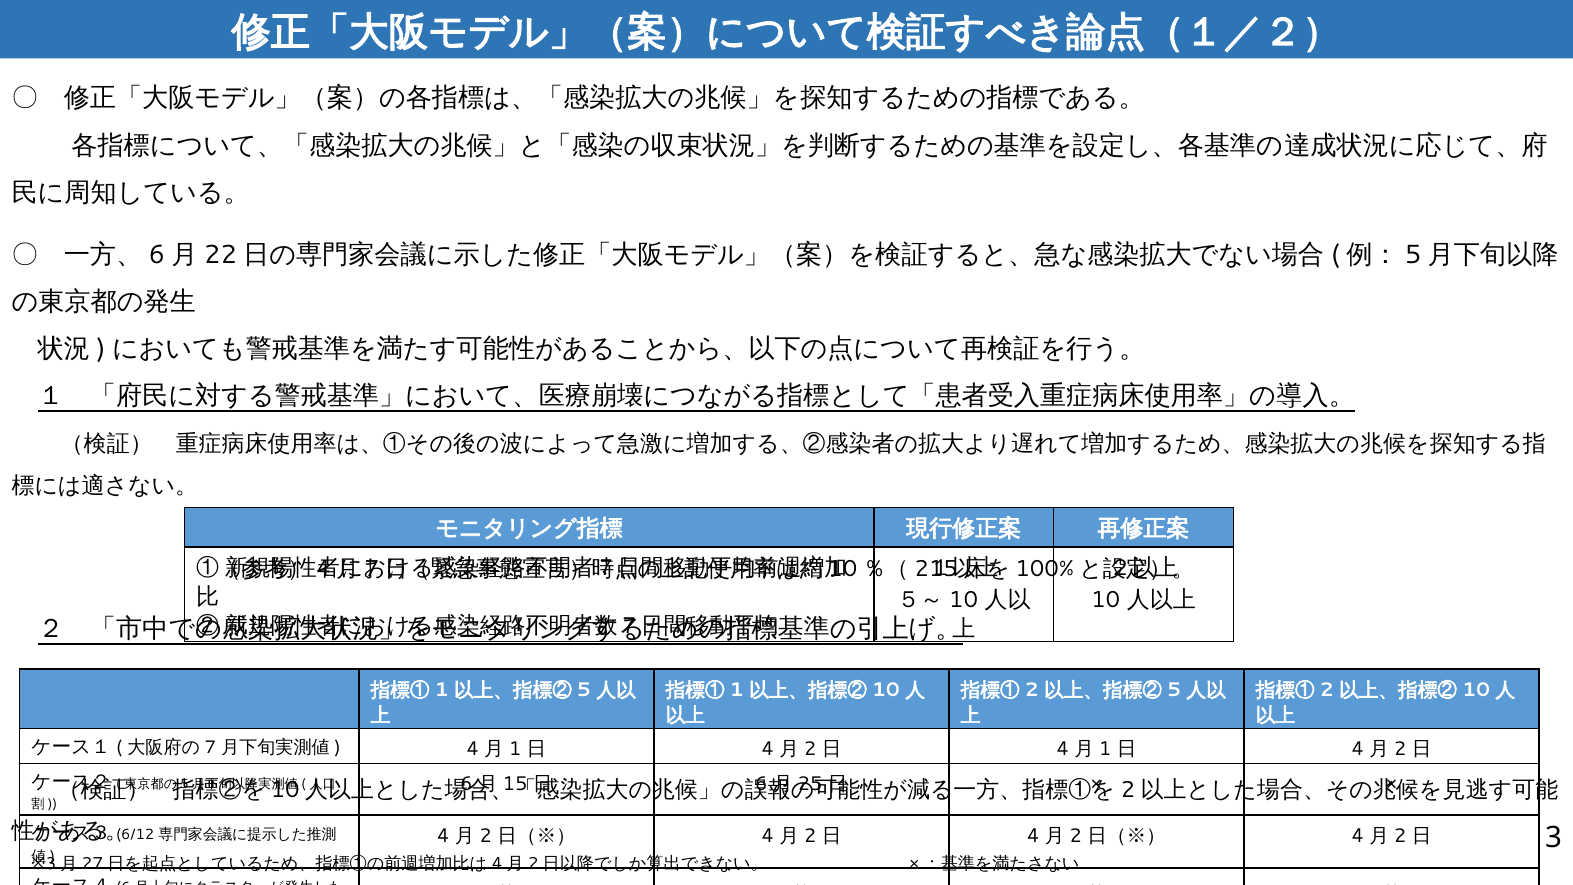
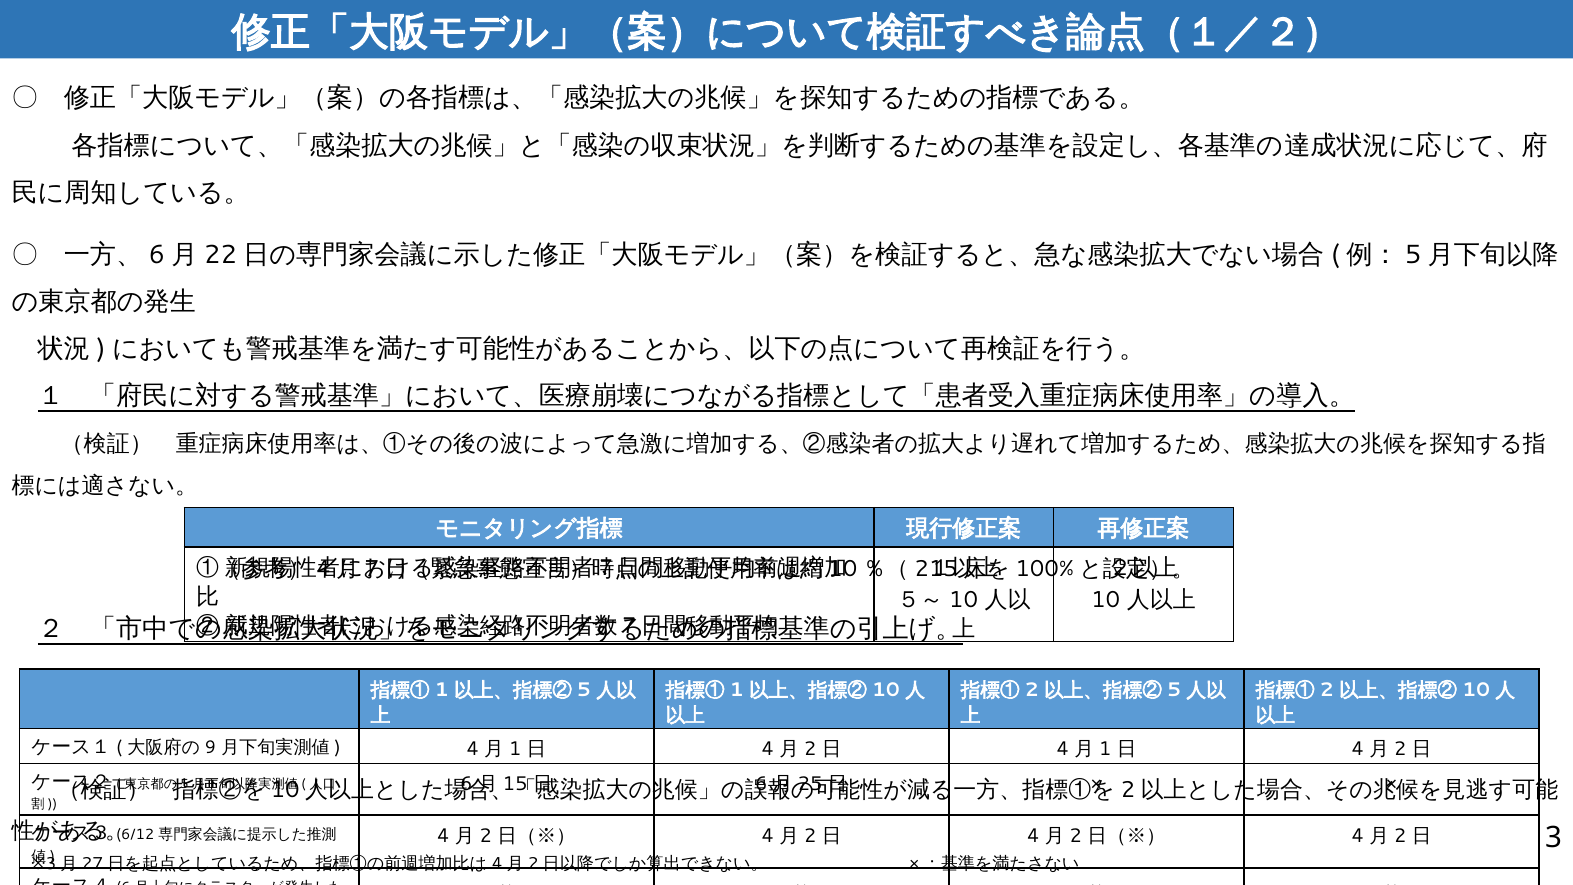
7: 7 -> 9
